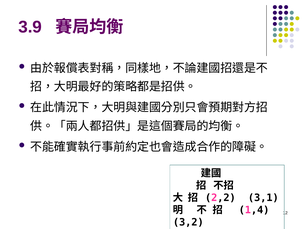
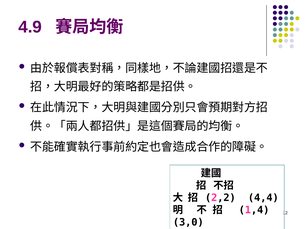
3.9: 3.9 -> 4.9
3,1: 3,1 -> 4,4
3,2: 3,2 -> 3,0
